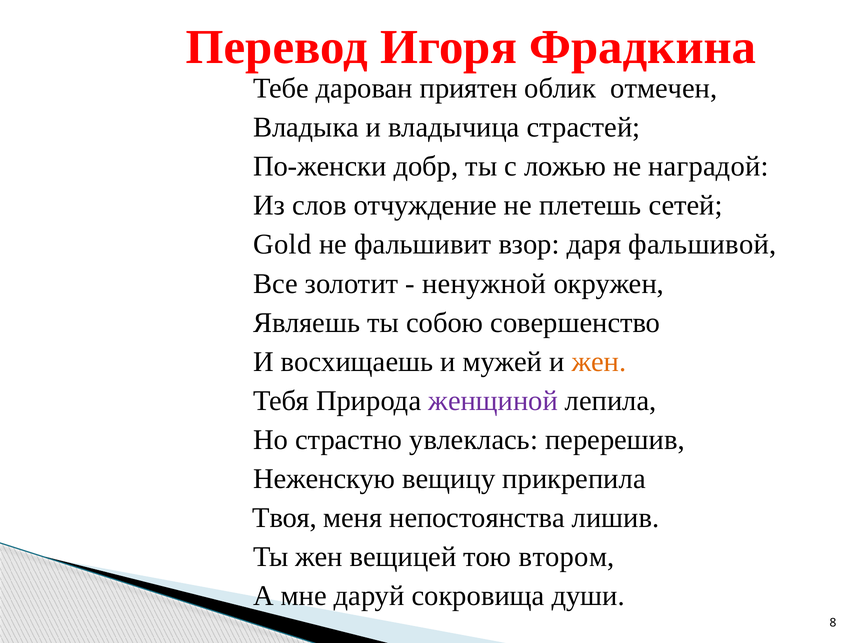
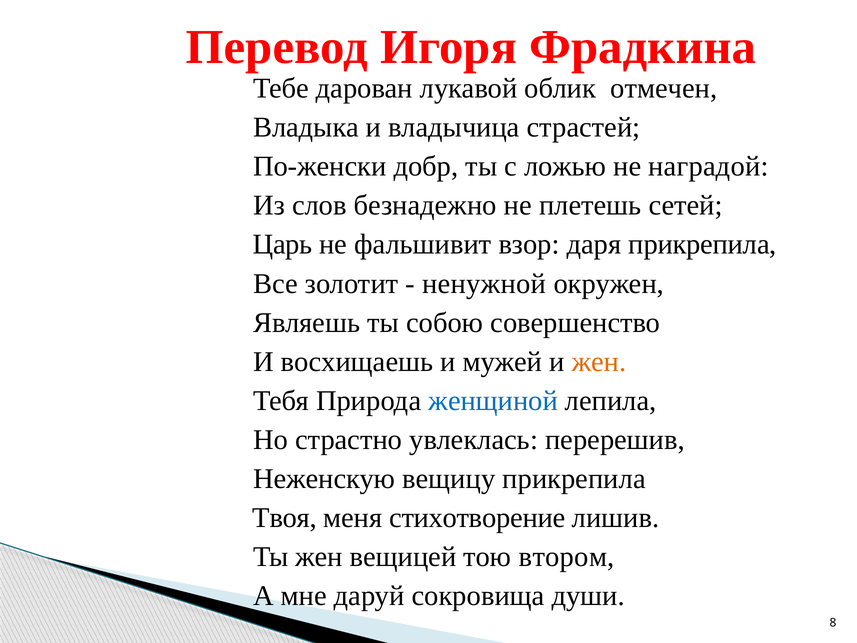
приятен: приятен -> лукавой
отчуждение: отчуждение -> безнадежно
Gold: Gold -> Царь
даря фальшивой: фальшивой -> прикрепила
женщиной colour: purple -> blue
непостоянства: непостоянства -> стихотворение
